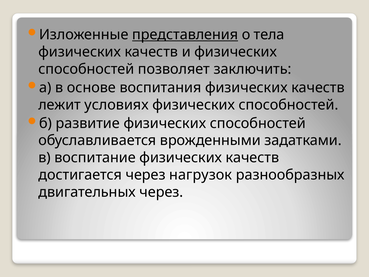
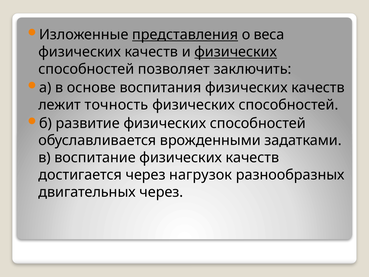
тела: тела -> веса
физических at (236, 52) underline: none -> present
условиях: условиях -> точность
